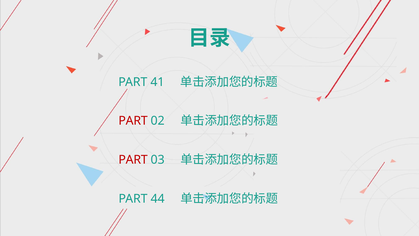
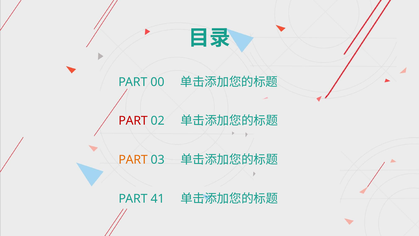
41: 41 -> 00
PART at (133, 160) colour: red -> orange
44: 44 -> 41
